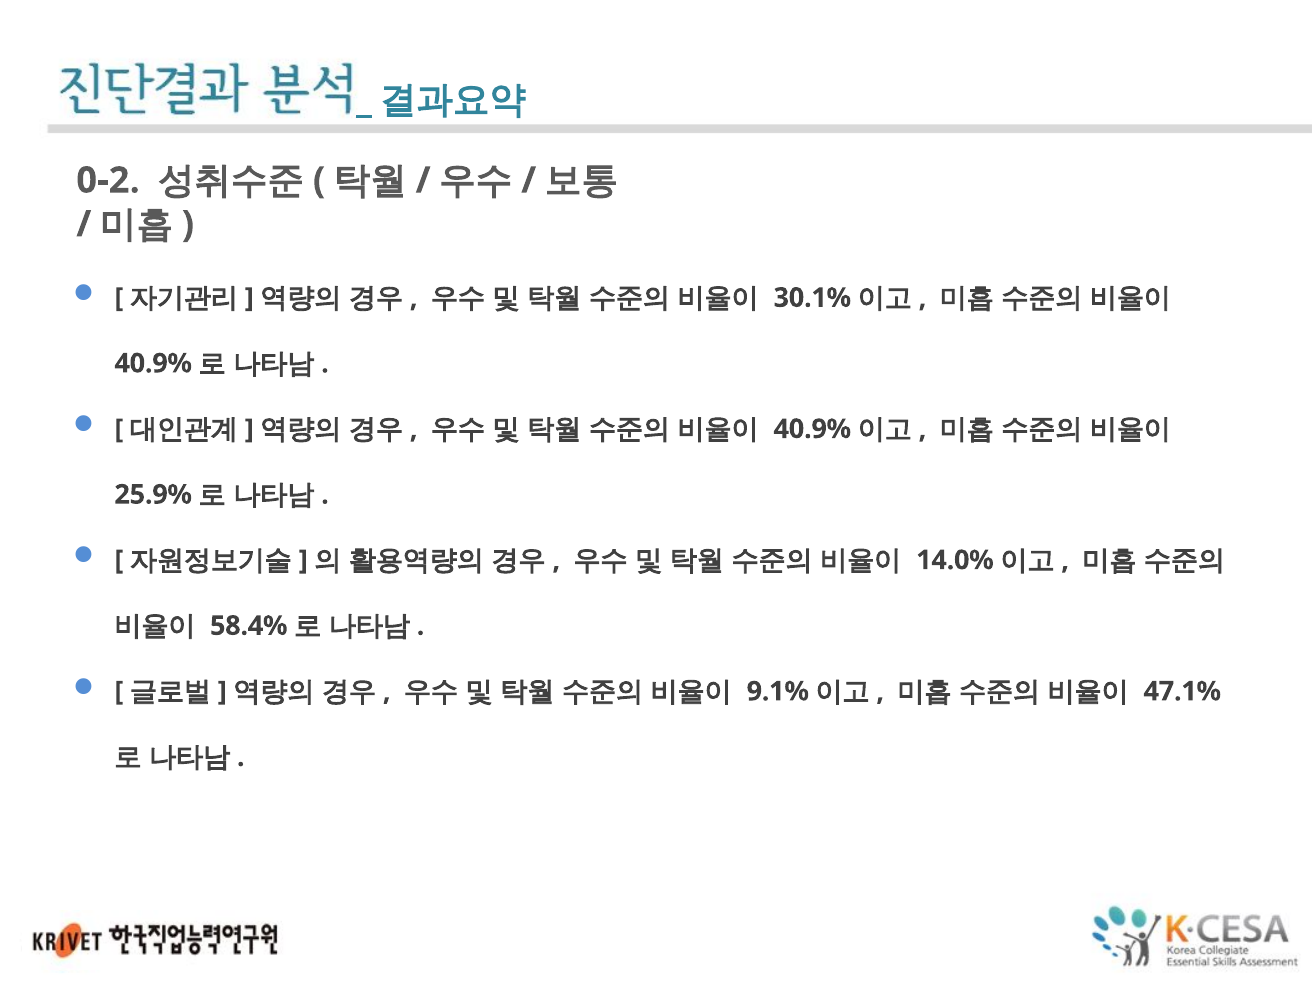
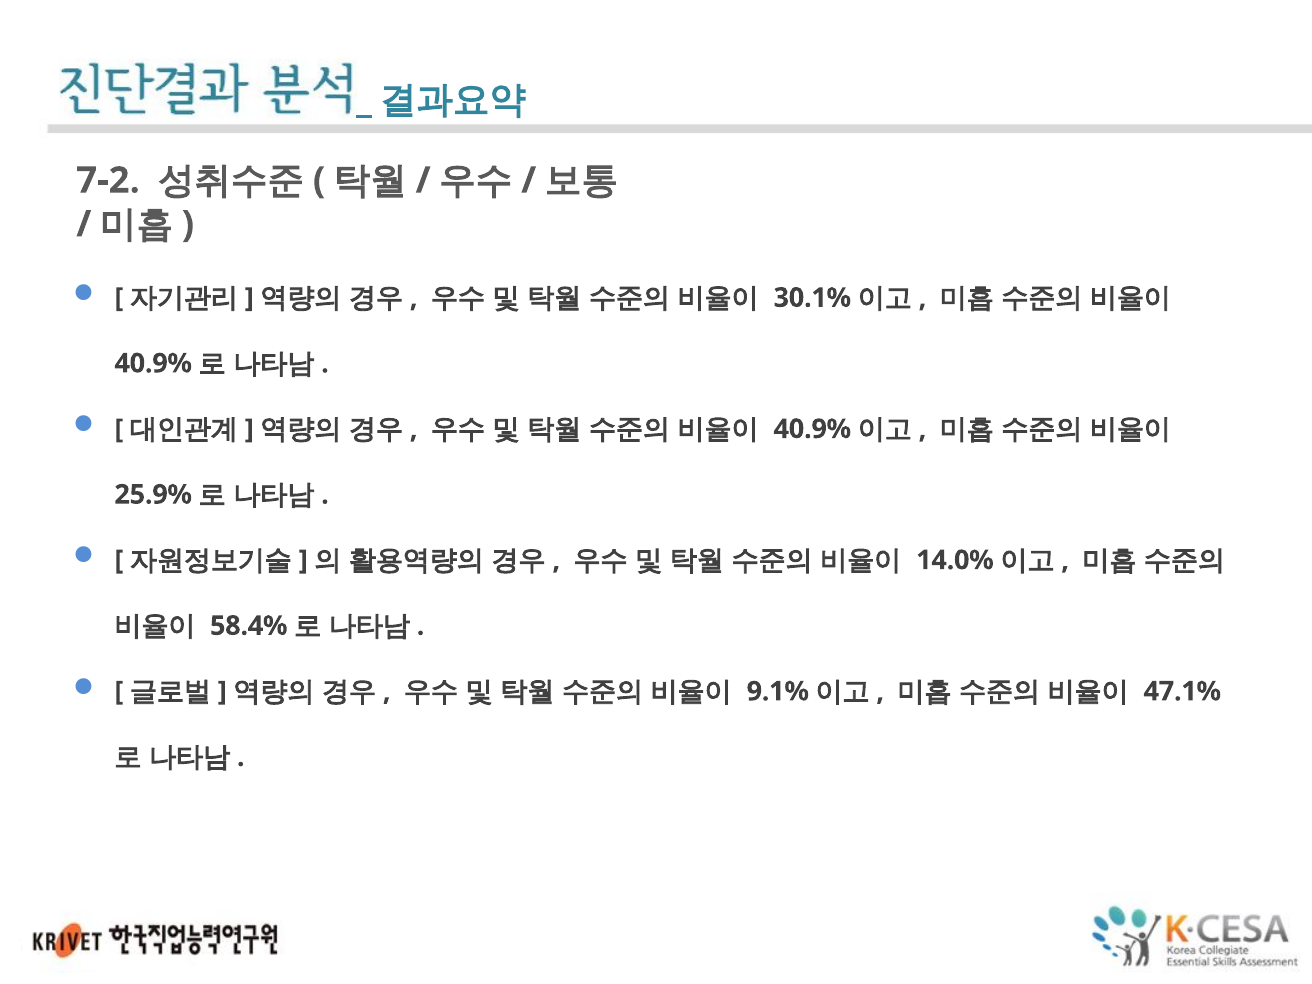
0-2: 0-2 -> 7-2
